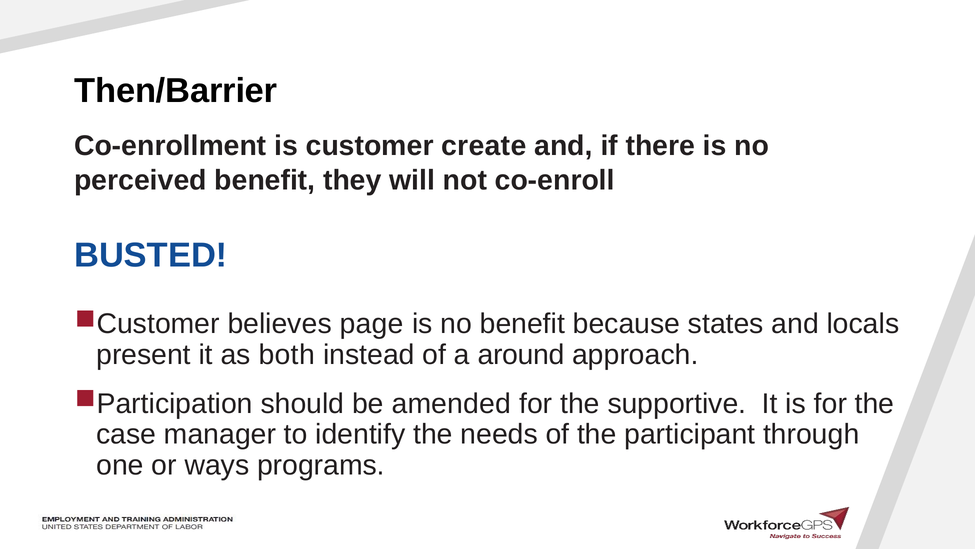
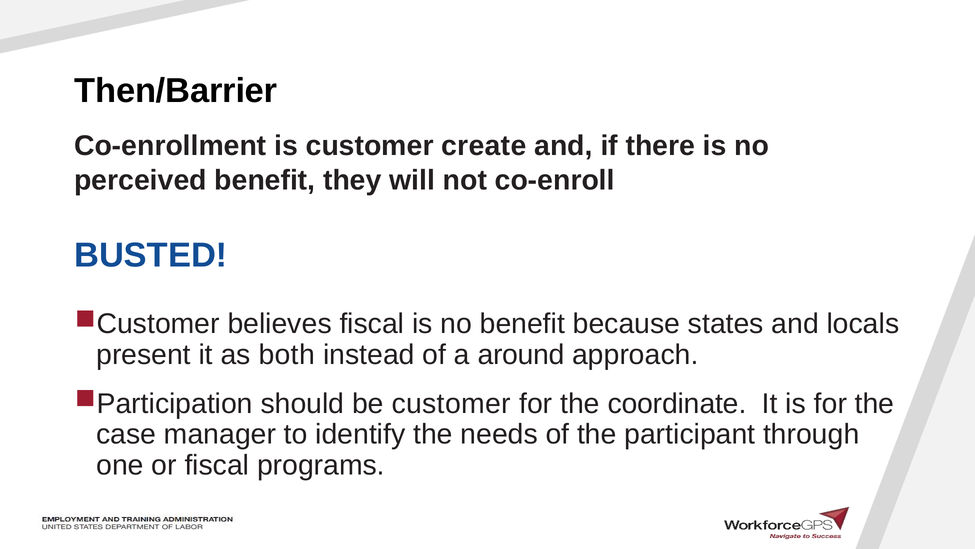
believes page: page -> fiscal
be amended: amended -> customer
supportive: supportive -> coordinate
or ways: ways -> fiscal
